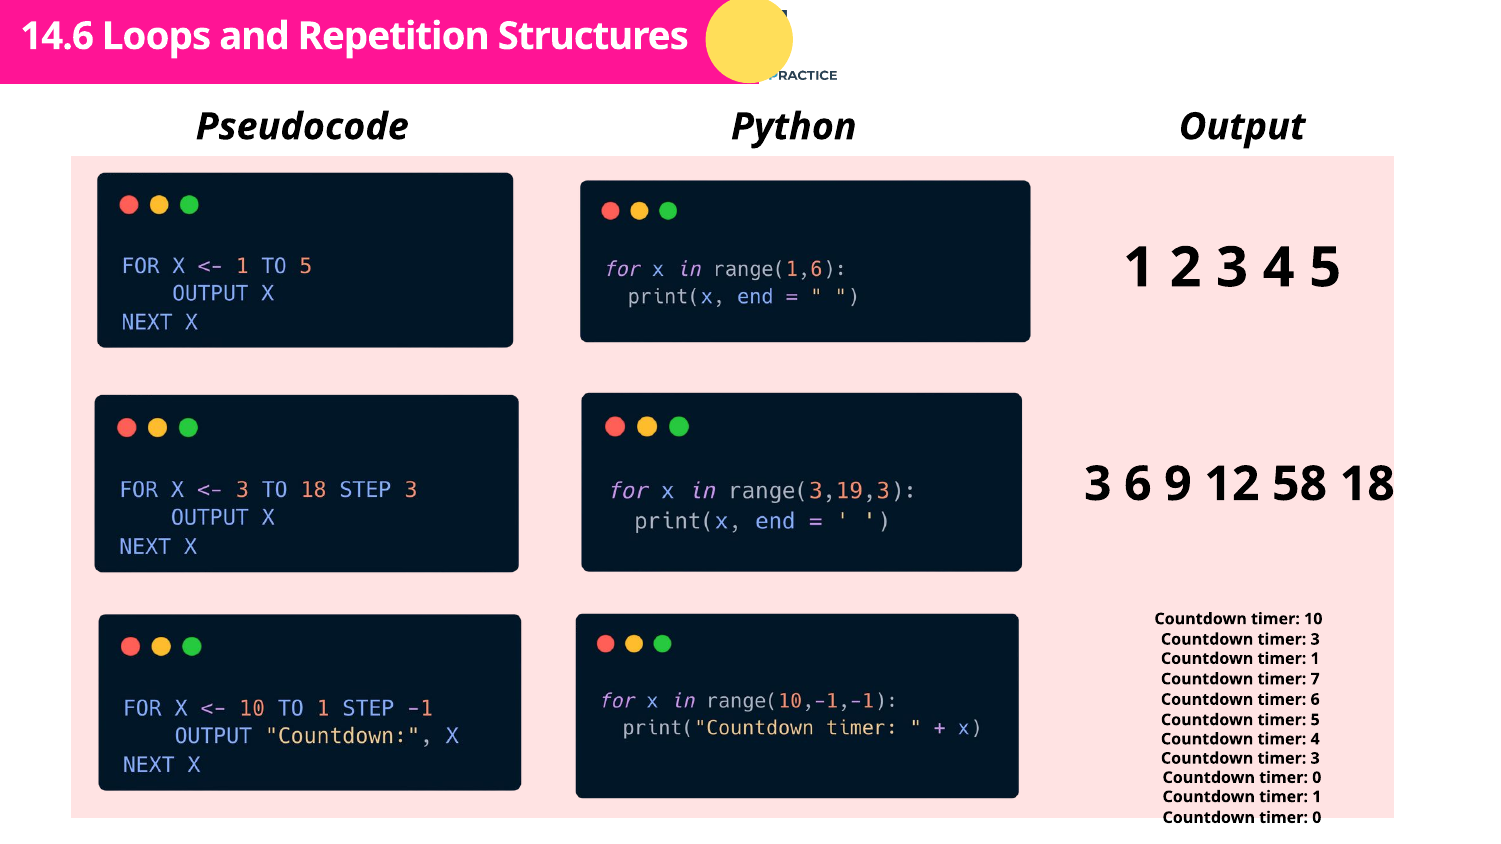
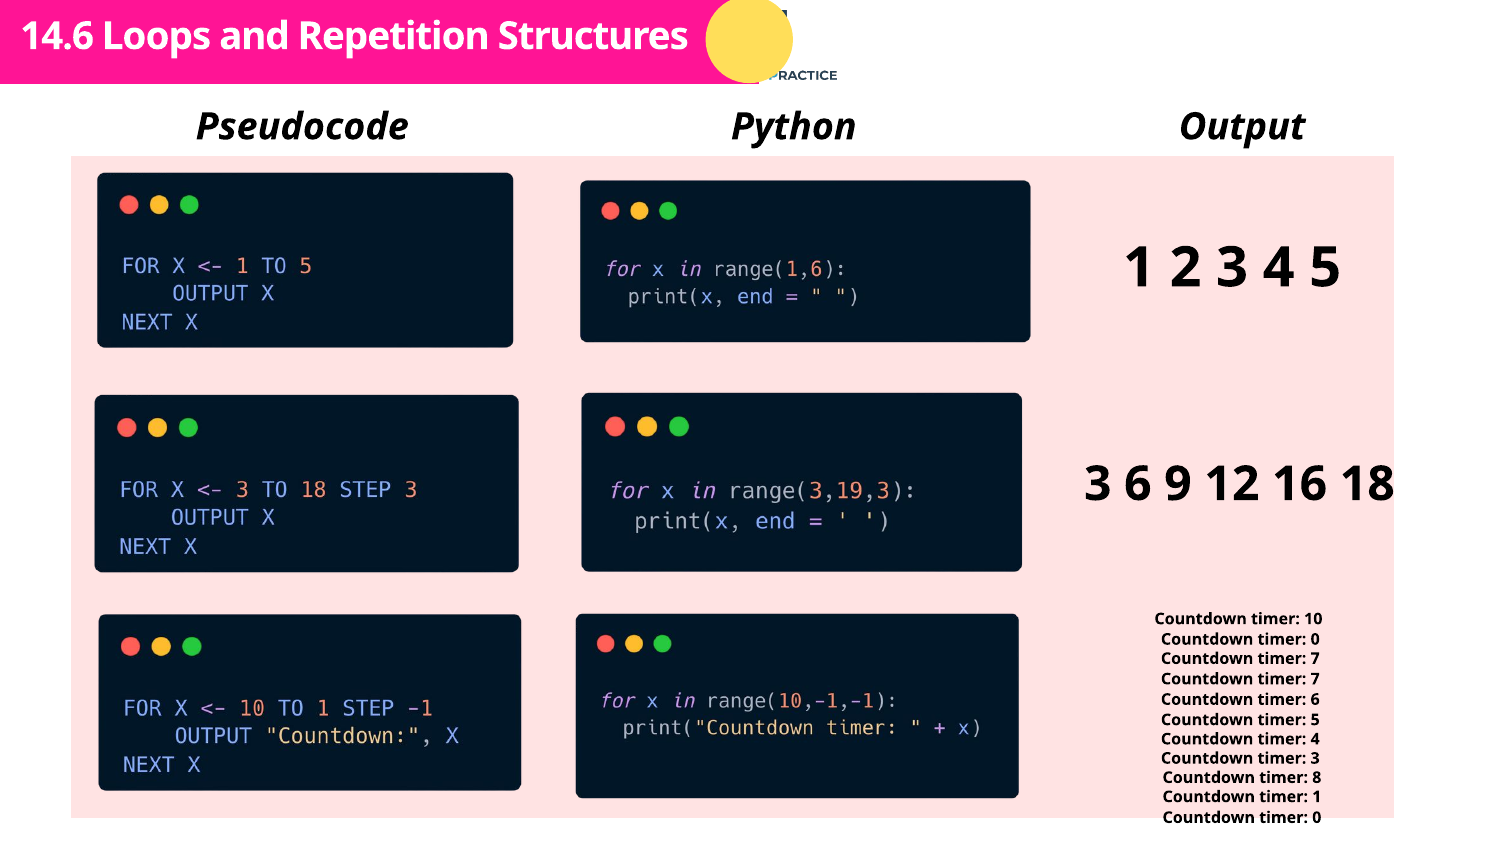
58: 58 -> 16
3 at (1315, 640): 3 -> 0
1 at (1315, 659): 1 -> 7
0 at (1317, 778): 0 -> 8
